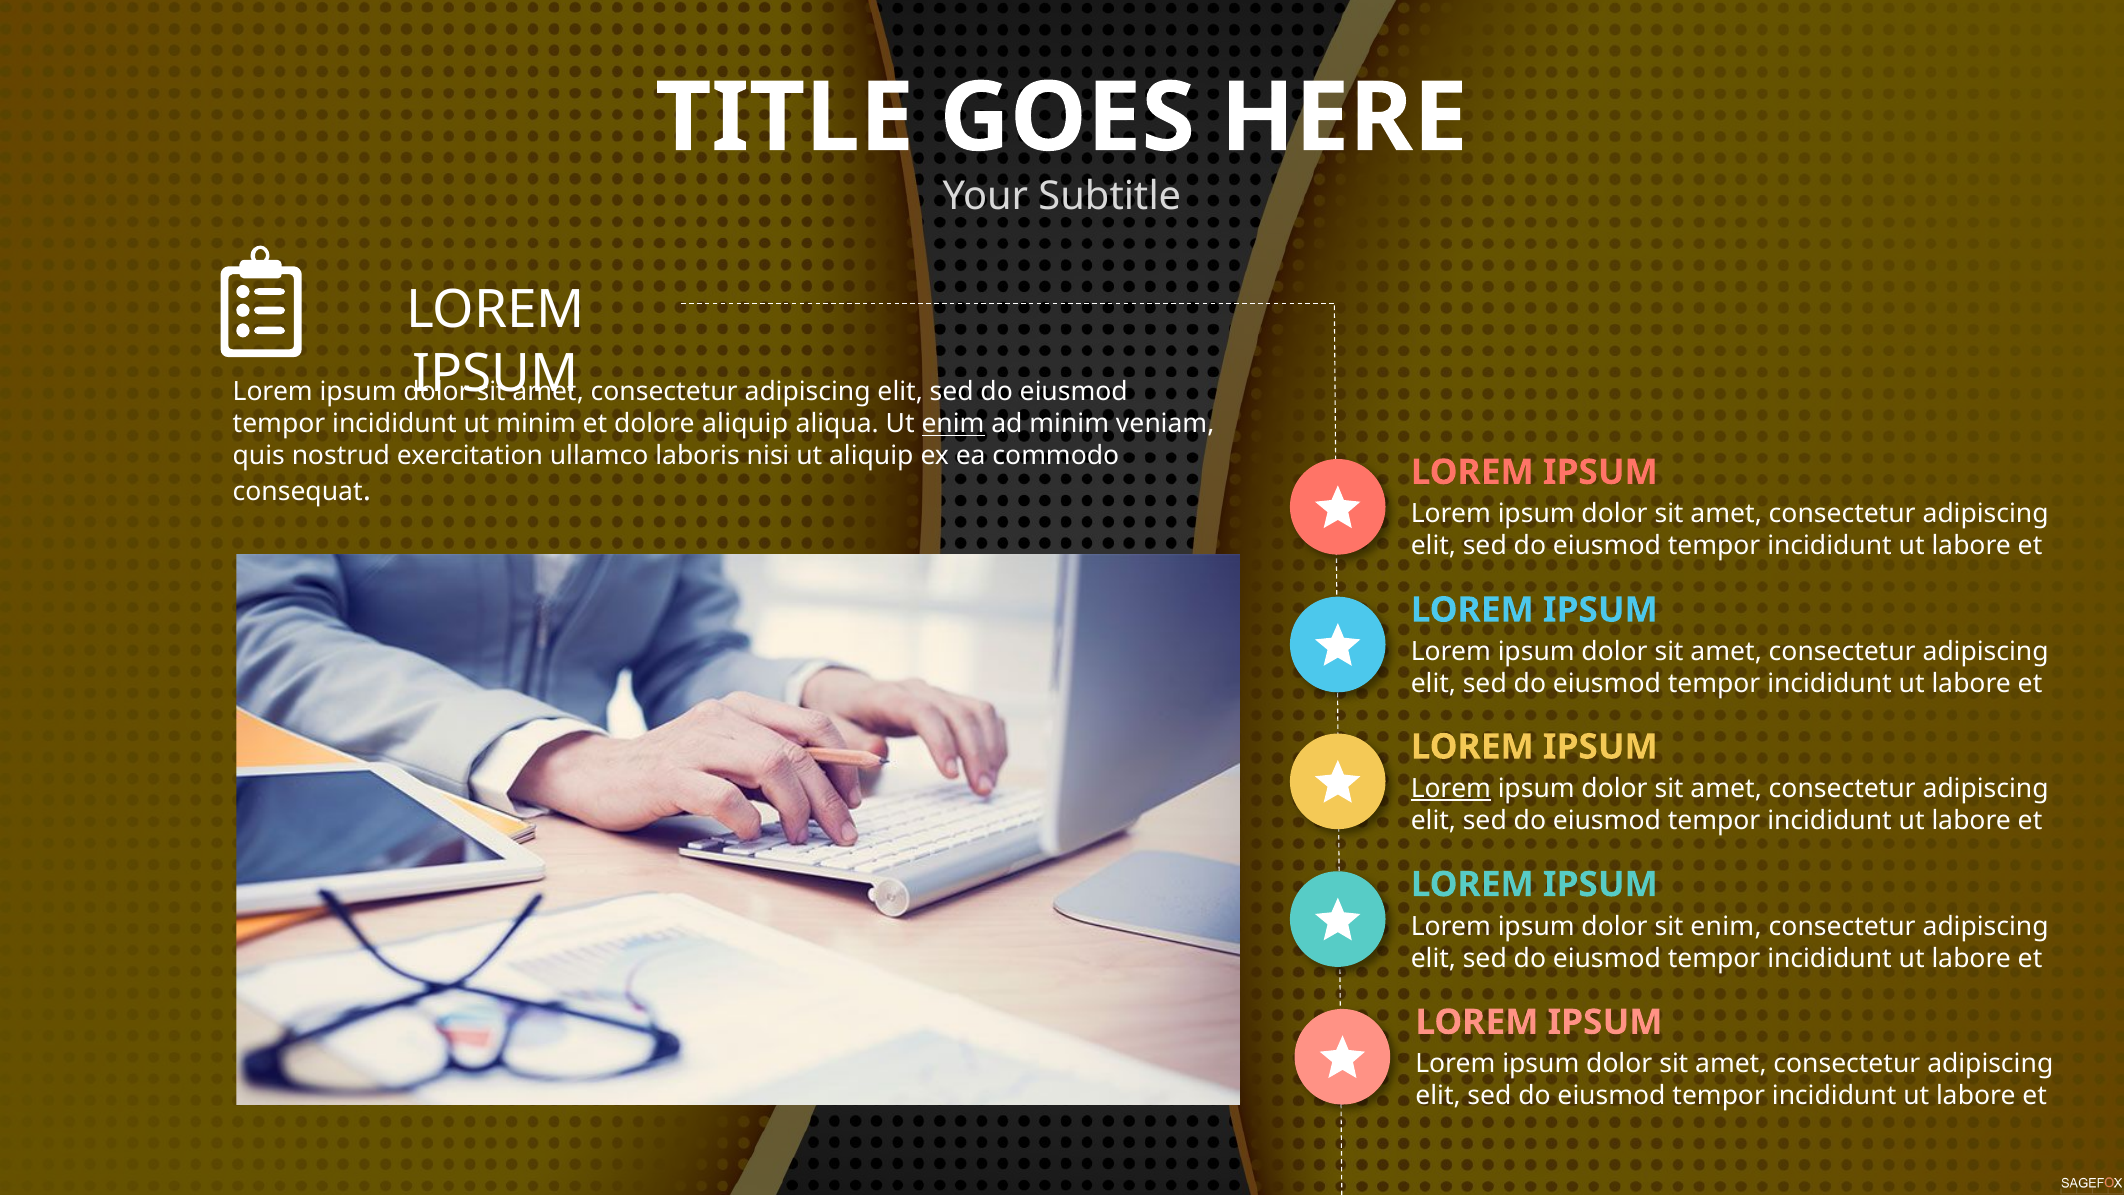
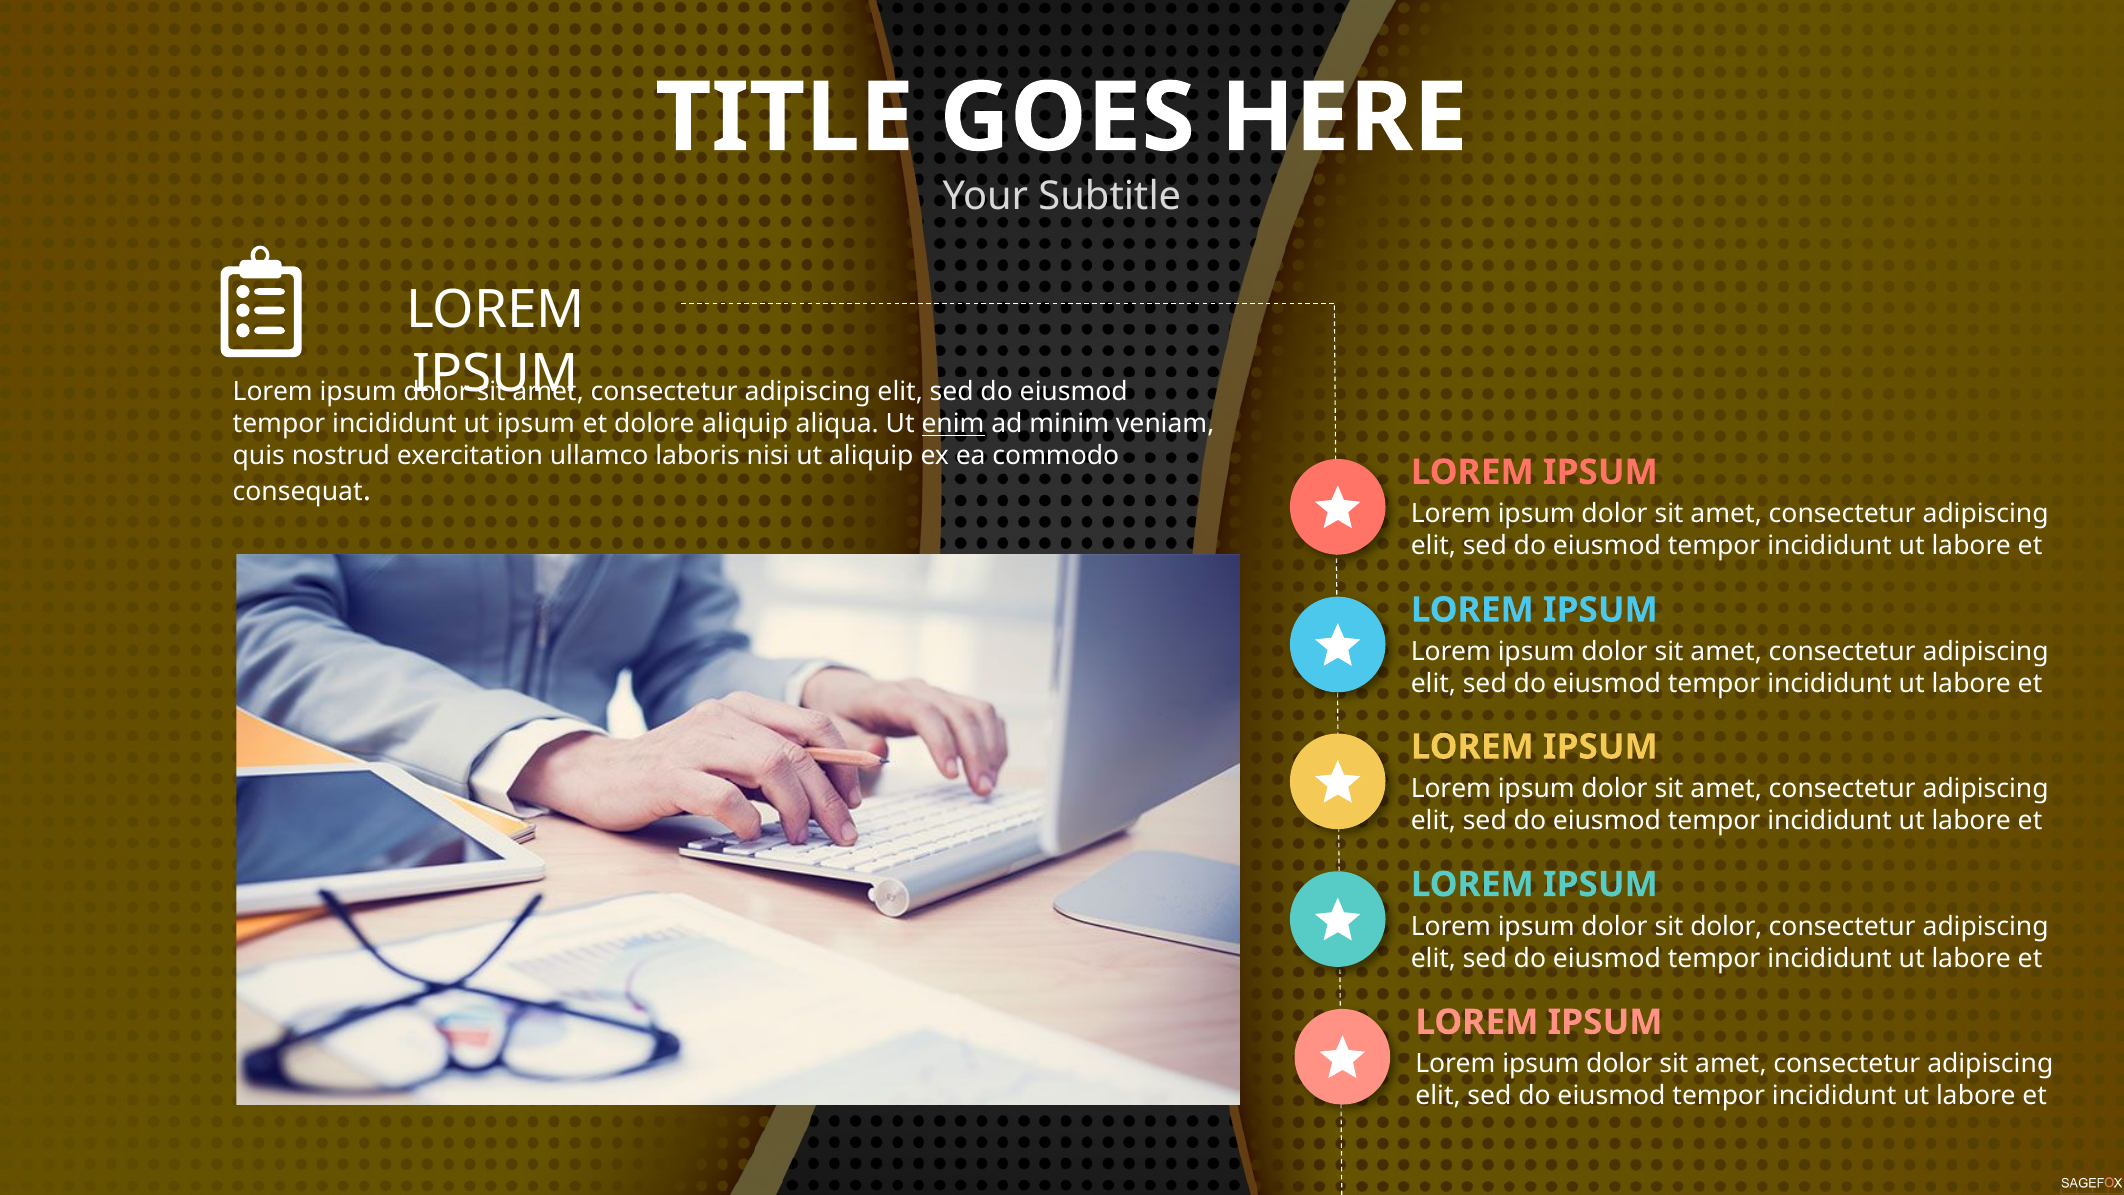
ut minim: minim -> ipsum
Lorem at (1451, 789) underline: present -> none
sit enim: enim -> dolor
